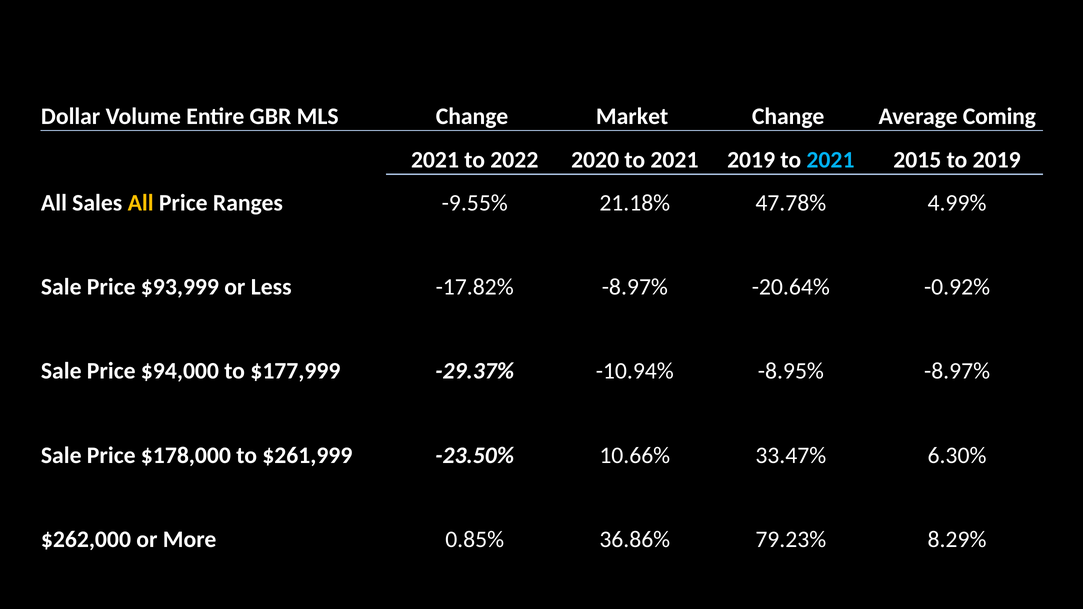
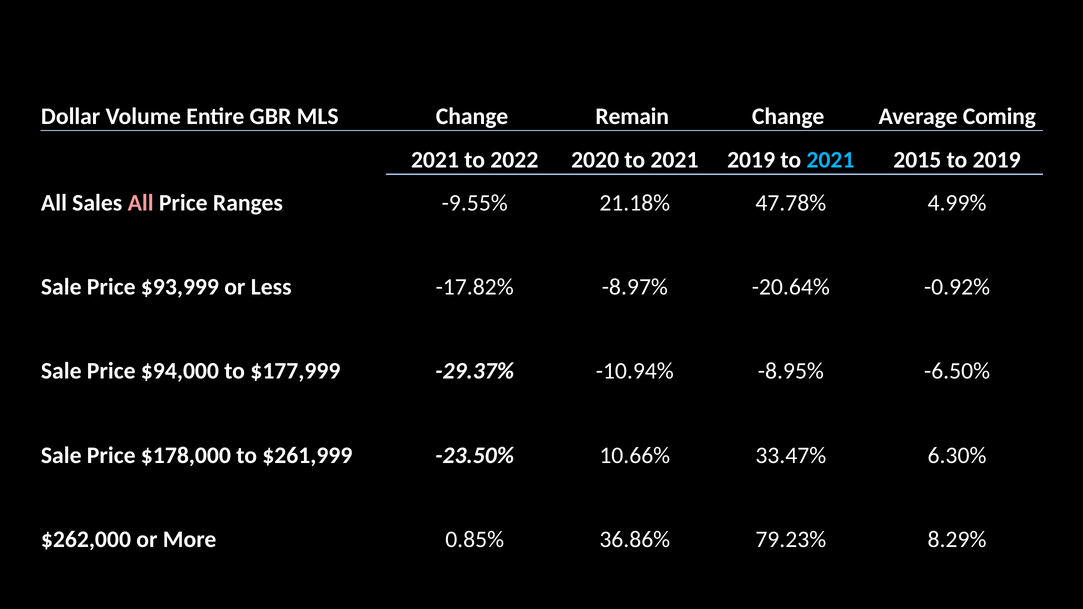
Market: Market -> Remain
All at (141, 203) colour: yellow -> pink
-8.95% -8.97%: -8.97% -> -6.50%
